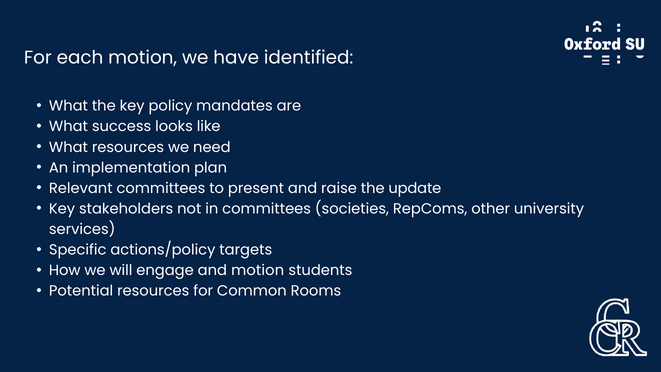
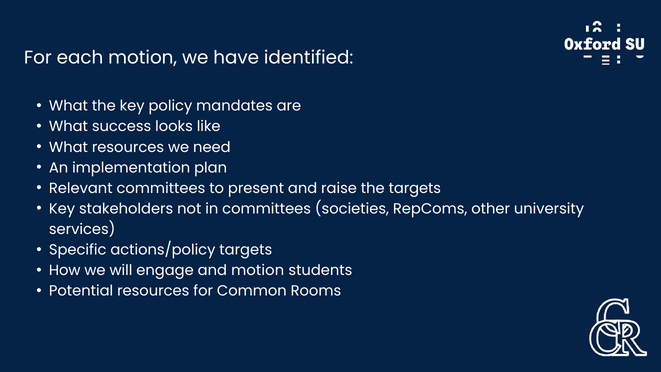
the update: update -> targets
